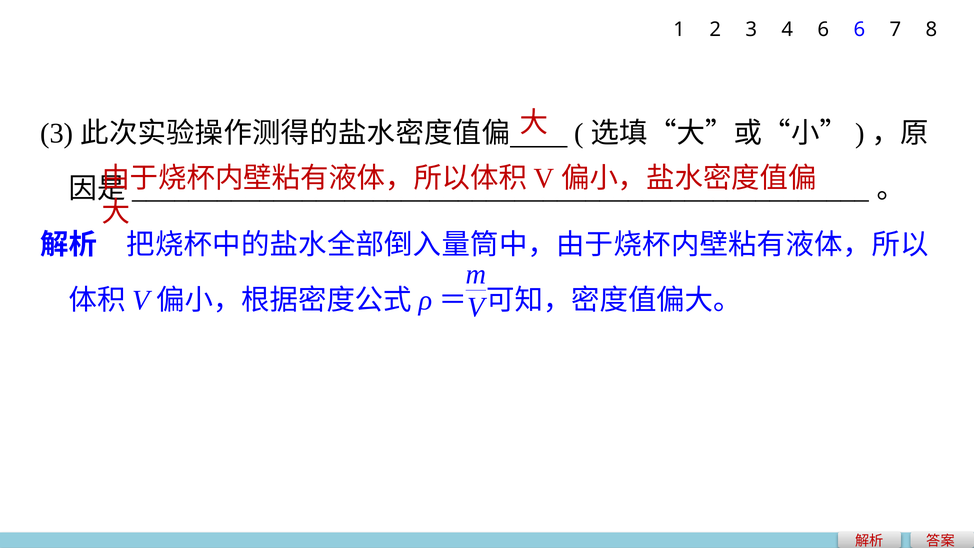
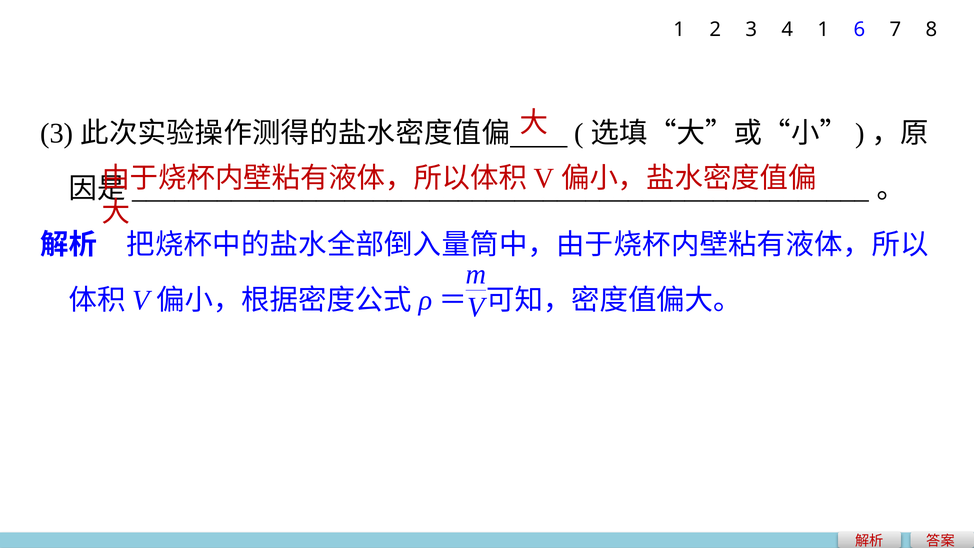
4 6: 6 -> 1
